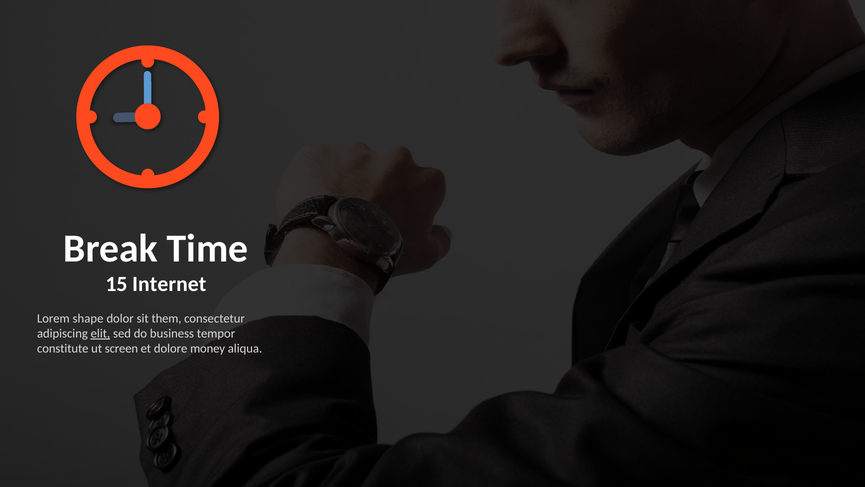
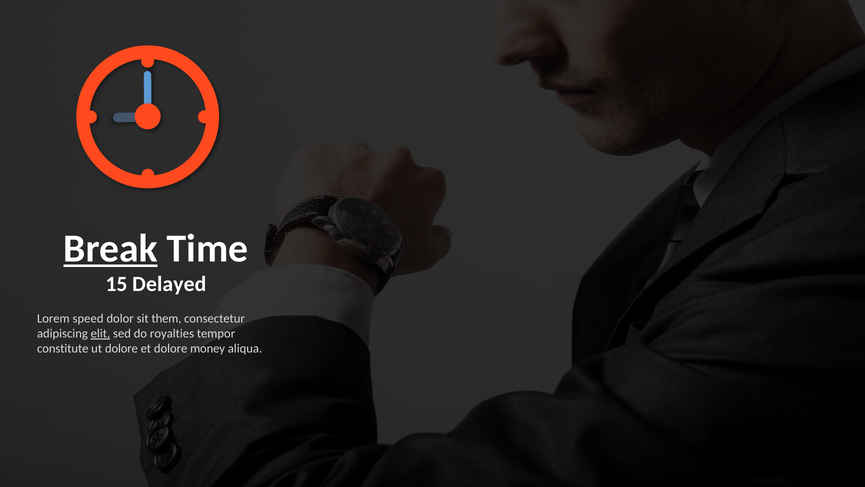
Break underline: none -> present
Internet: Internet -> Delayed
shape: shape -> speed
business: business -> royalties
ut screen: screen -> dolore
